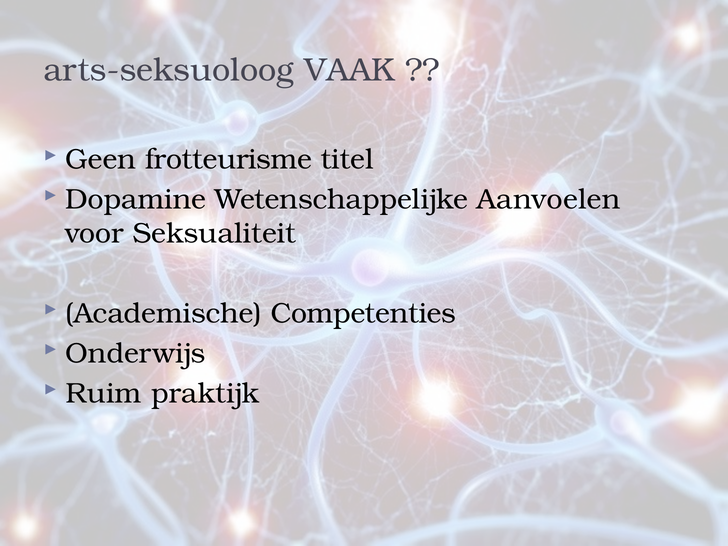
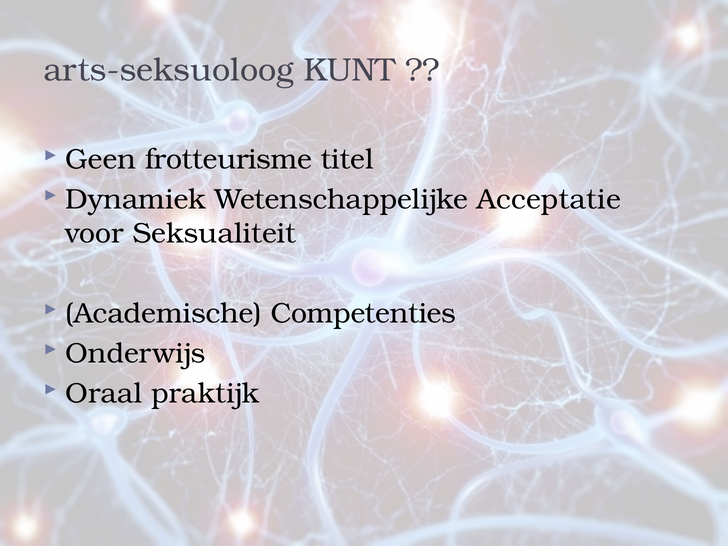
VAAK: VAAK -> KUNT
Dopamine: Dopamine -> Dynamiek
Aanvoelen: Aanvoelen -> Acceptatie
Ruim: Ruim -> Oraal
